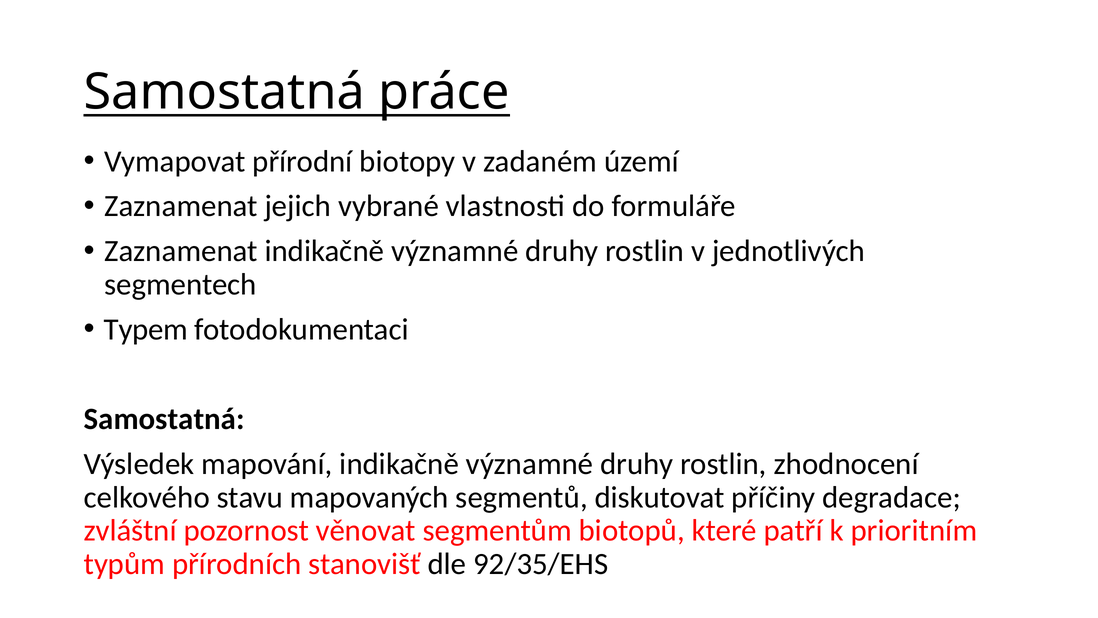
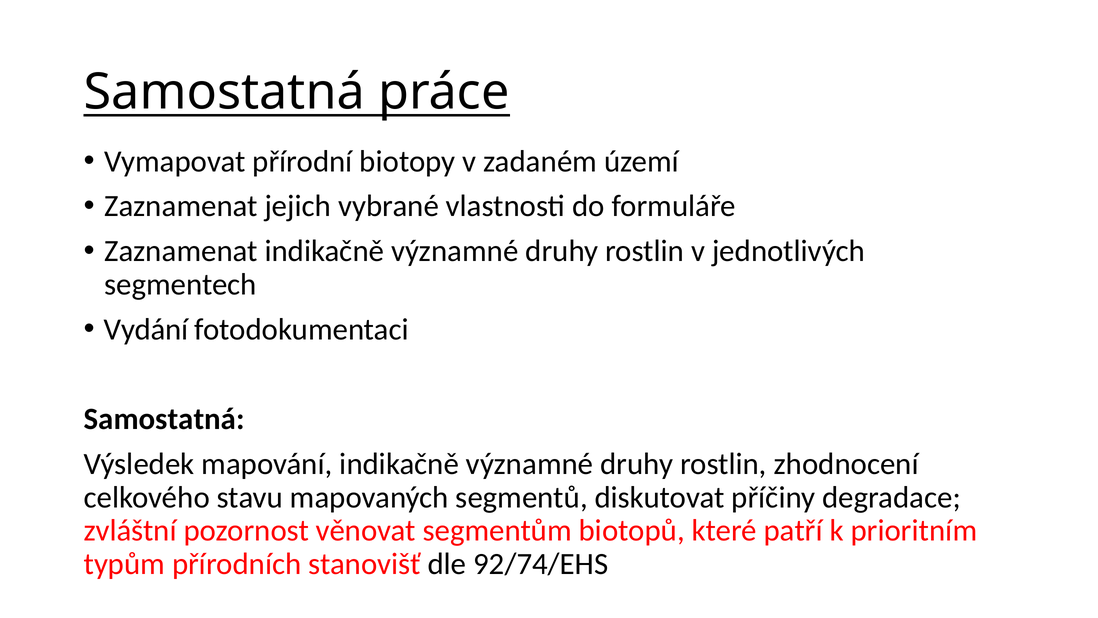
Typem: Typem -> Vydání
92/35/EHS: 92/35/EHS -> 92/74/EHS
